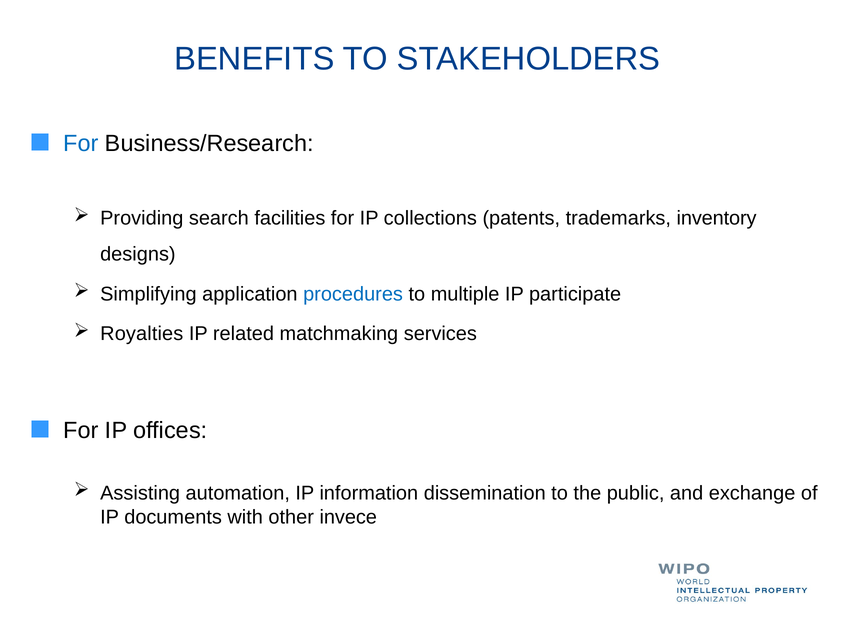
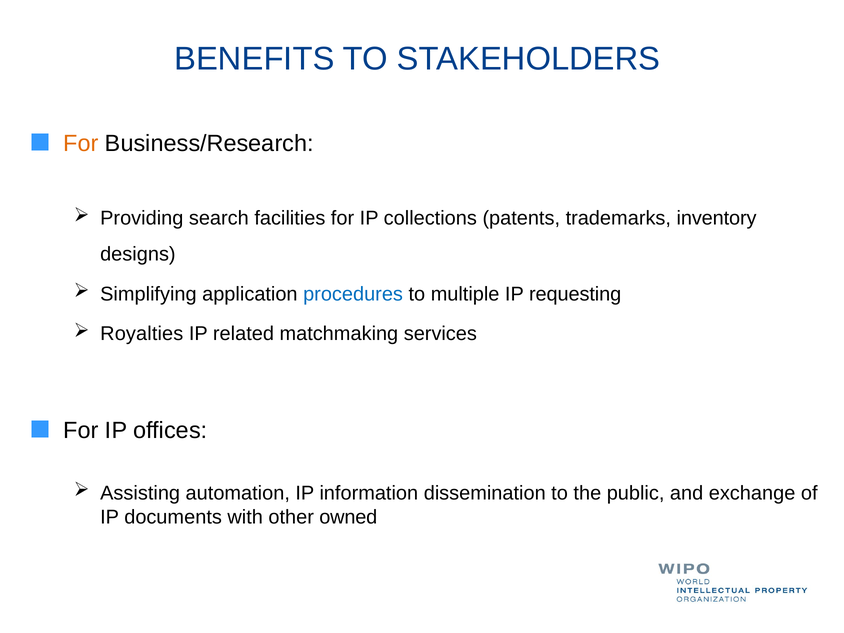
For at (81, 144) colour: blue -> orange
participate: participate -> requesting
invece: invece -> owned
